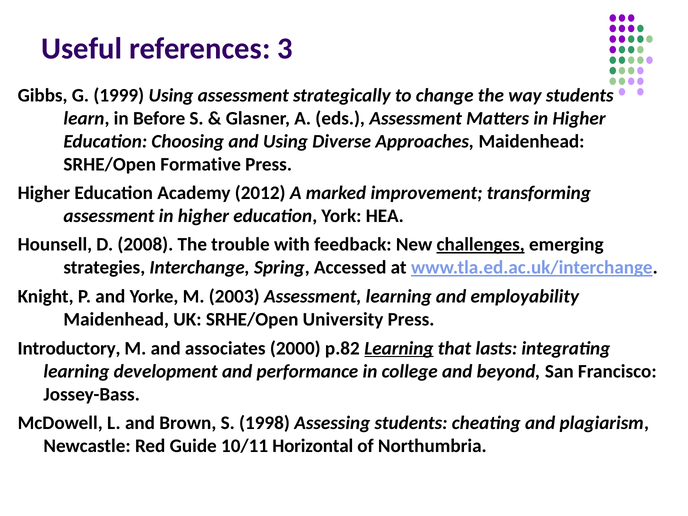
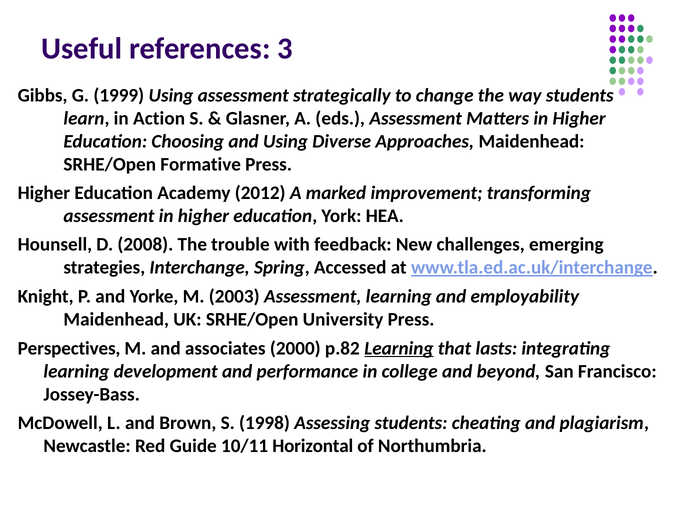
Before: Before -> Action
challenges underline: present -> none
Introductory: Introductory -> Perspectives
